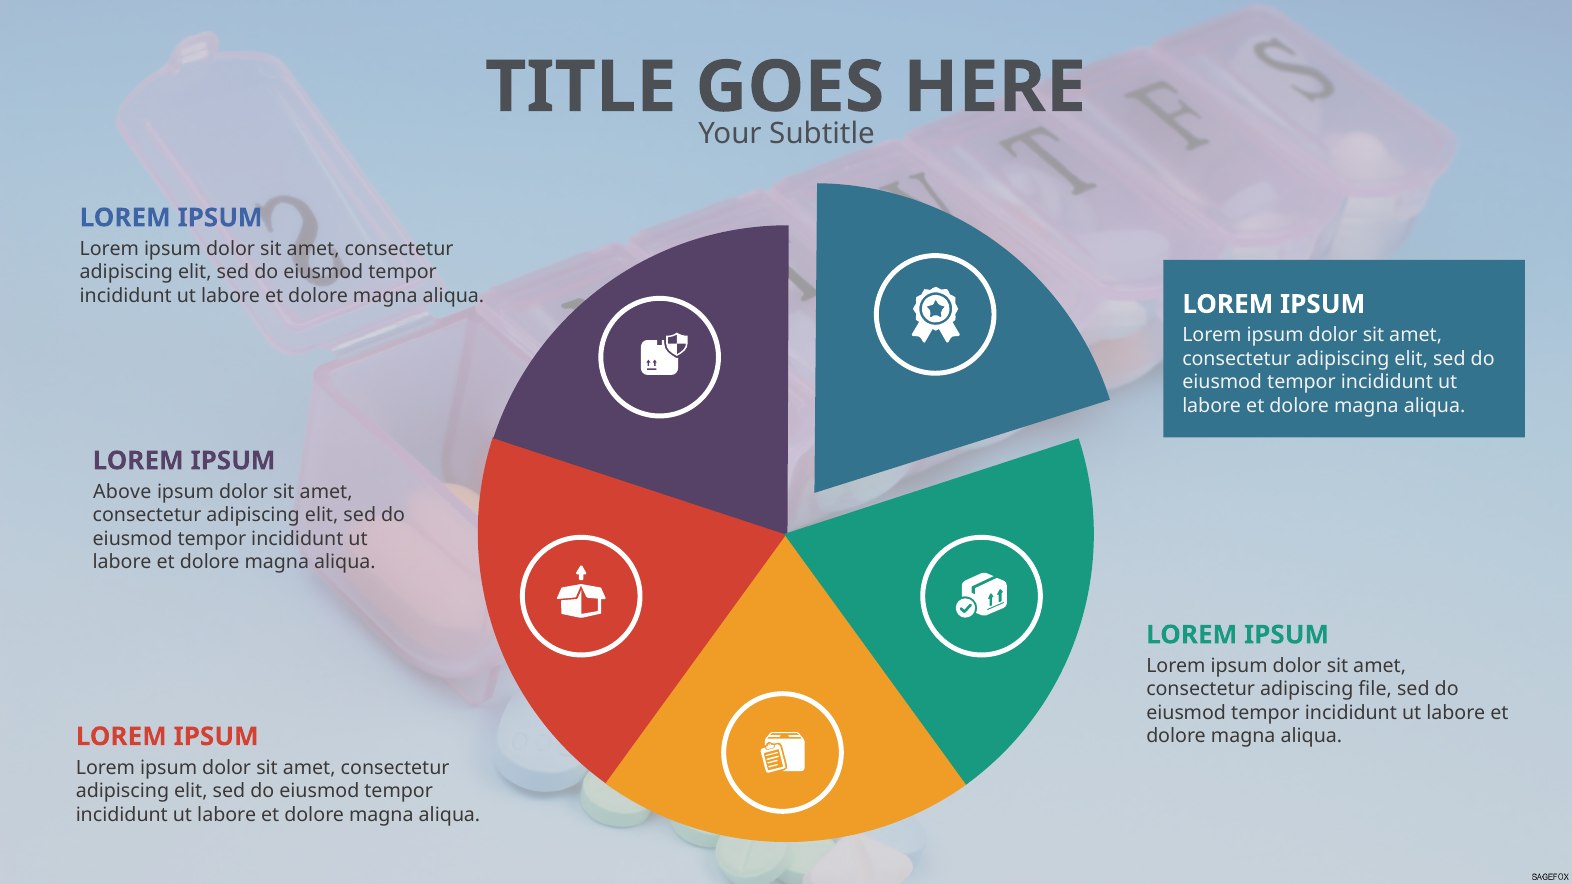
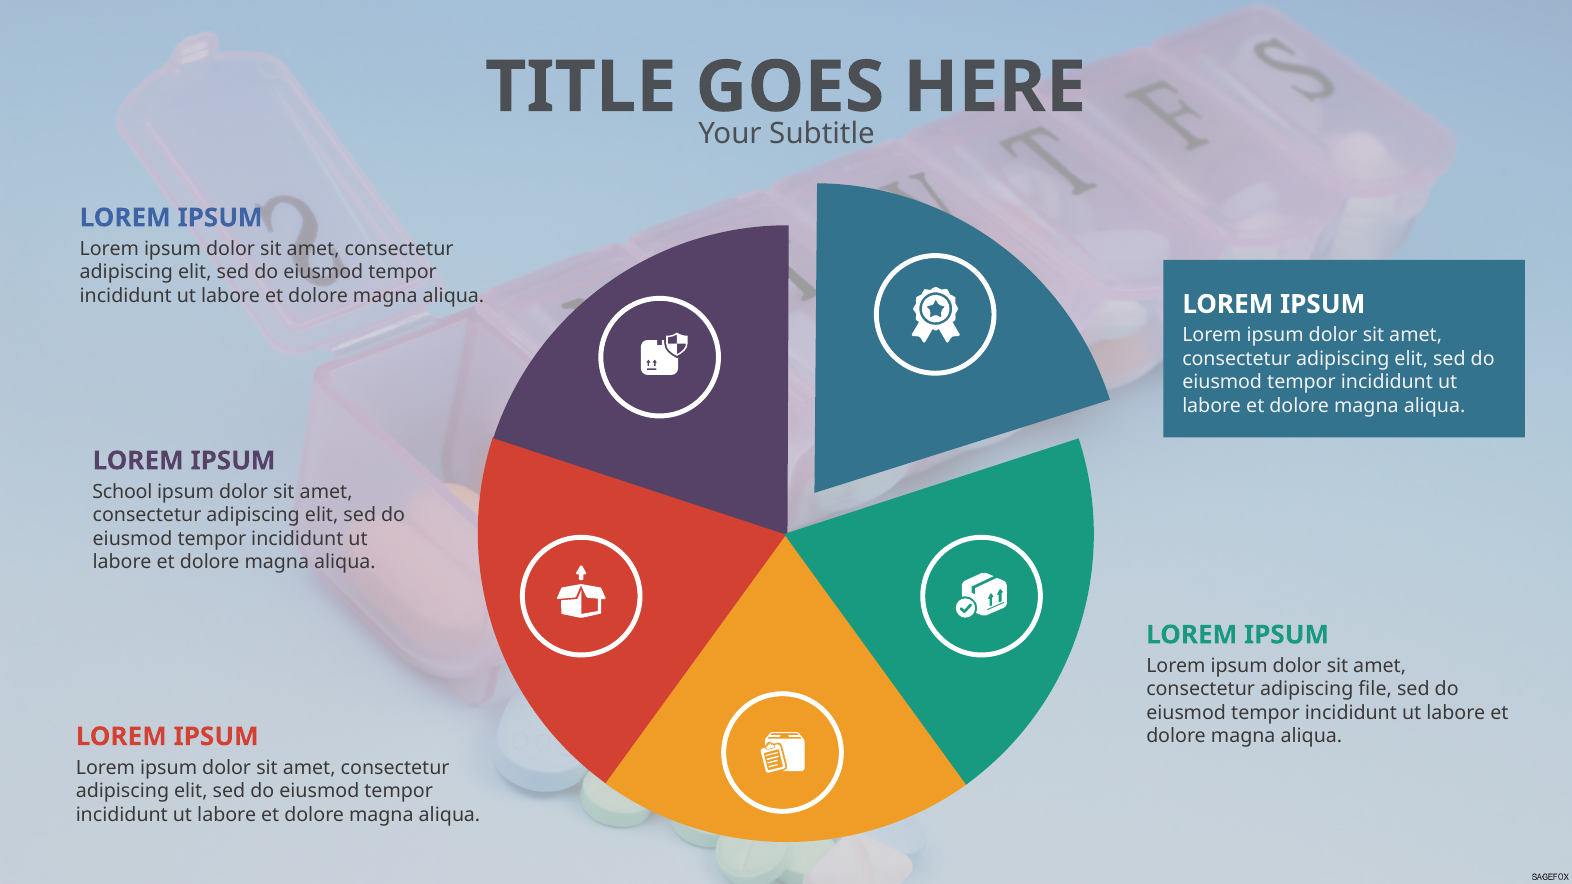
Above: Above -> School
